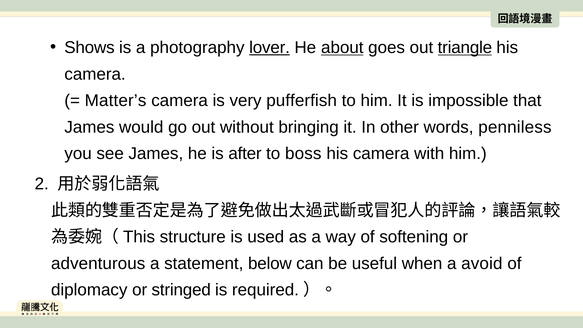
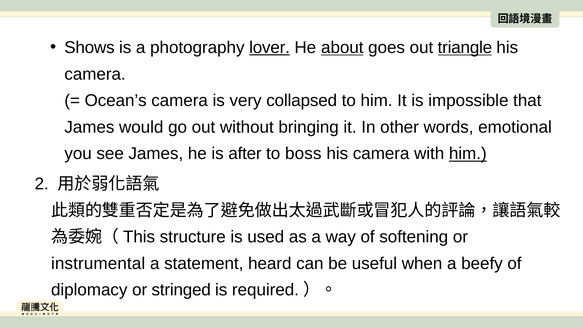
Matter’s: Matter’s -> Ocean’s
pufferfish: pufferfish -> collapsed
penniless: penniless -> emotional
him at (468, 154) underline: none -> present
adventurous: adventurous -> instrumental
below: below -> heard
avoid: avoid -> beefy
